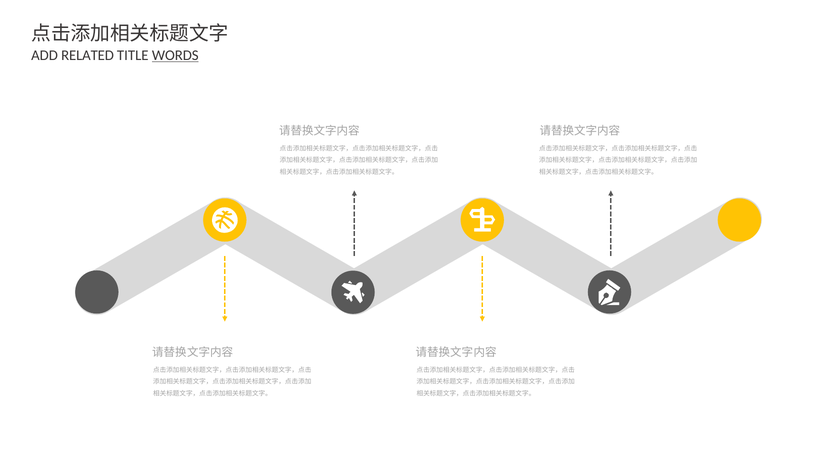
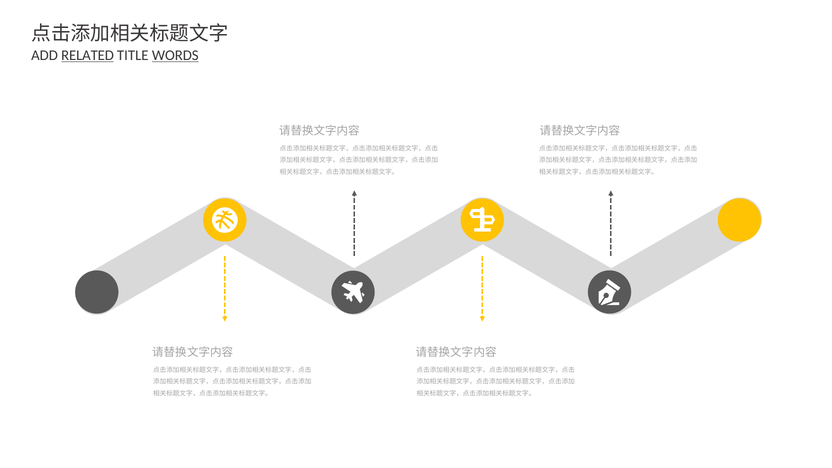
RELATED underline: none -> present
